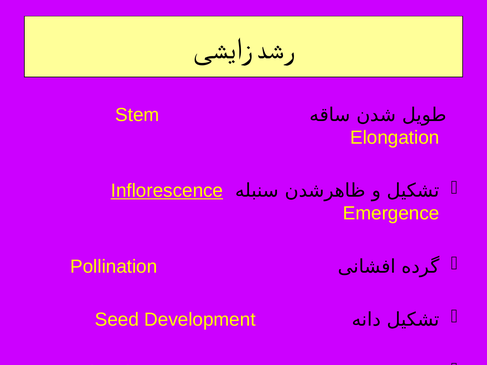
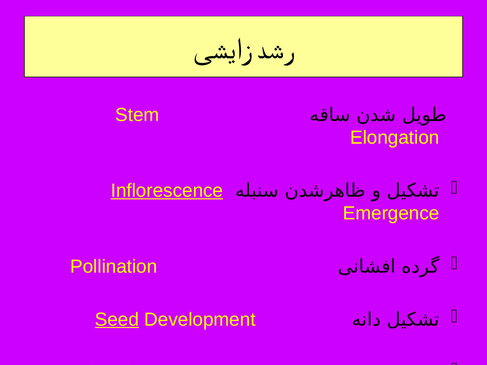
Seed underline: none -> present
